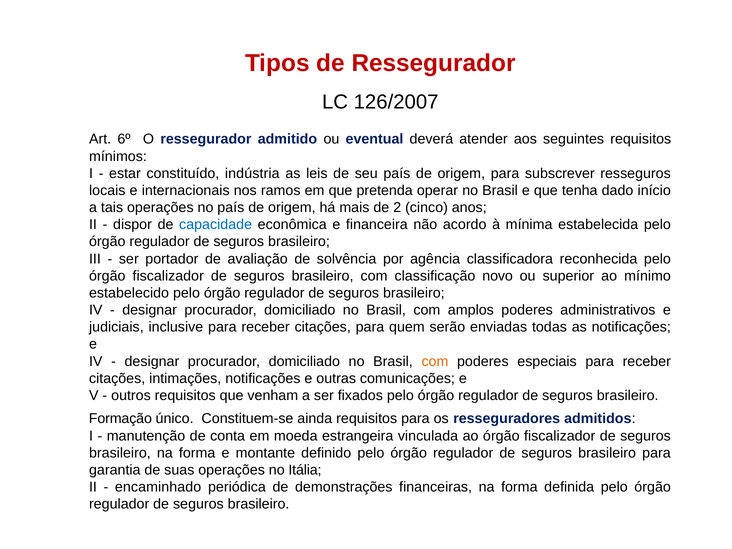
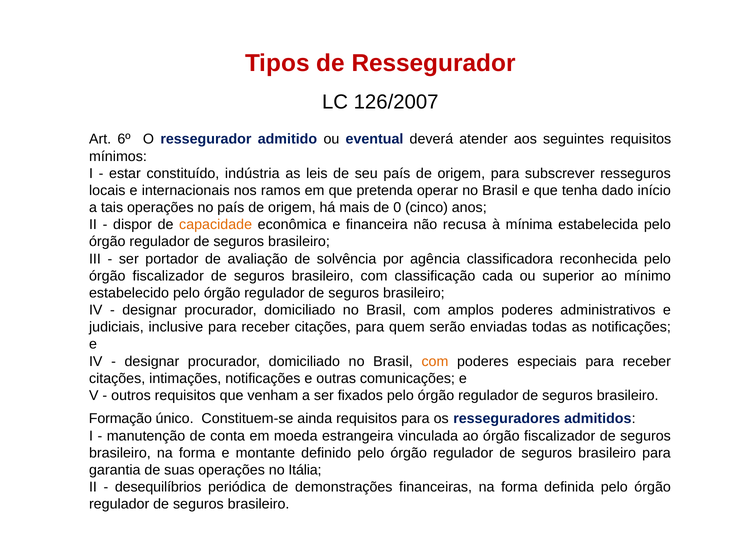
2: 2 -> 0
capacidade colour: blue -> orange
acordo: acordo -> recusa
novo: novo -> cada
encaminhado: encaminhado -> desequilíbrios
